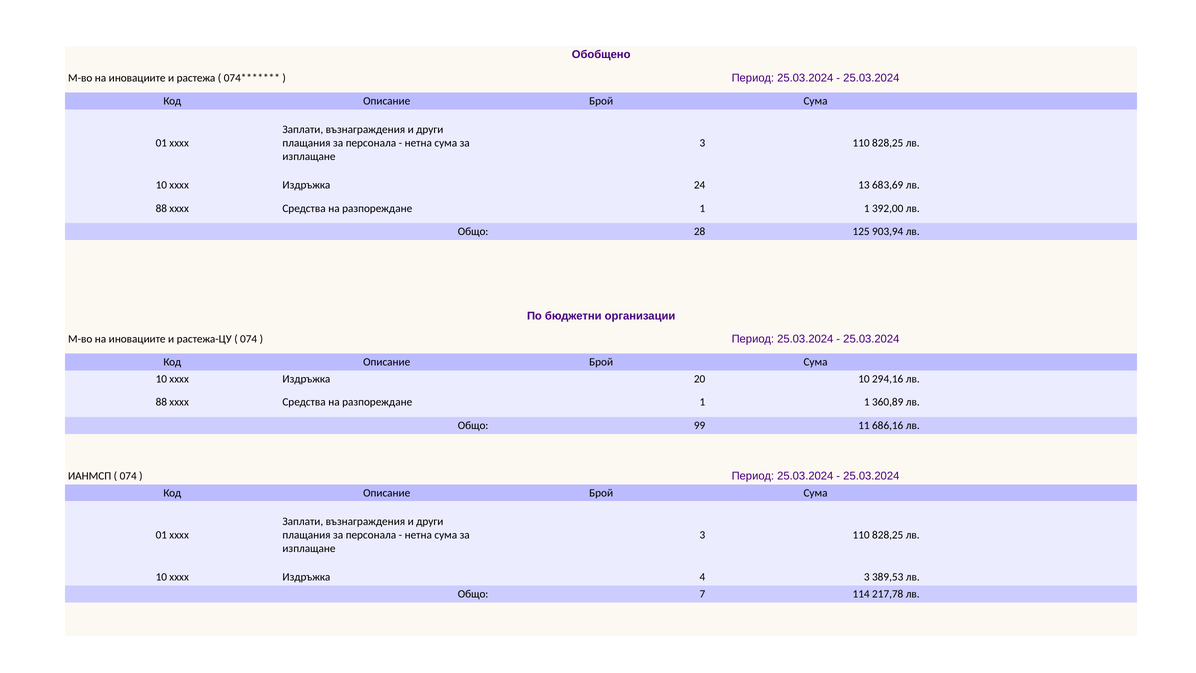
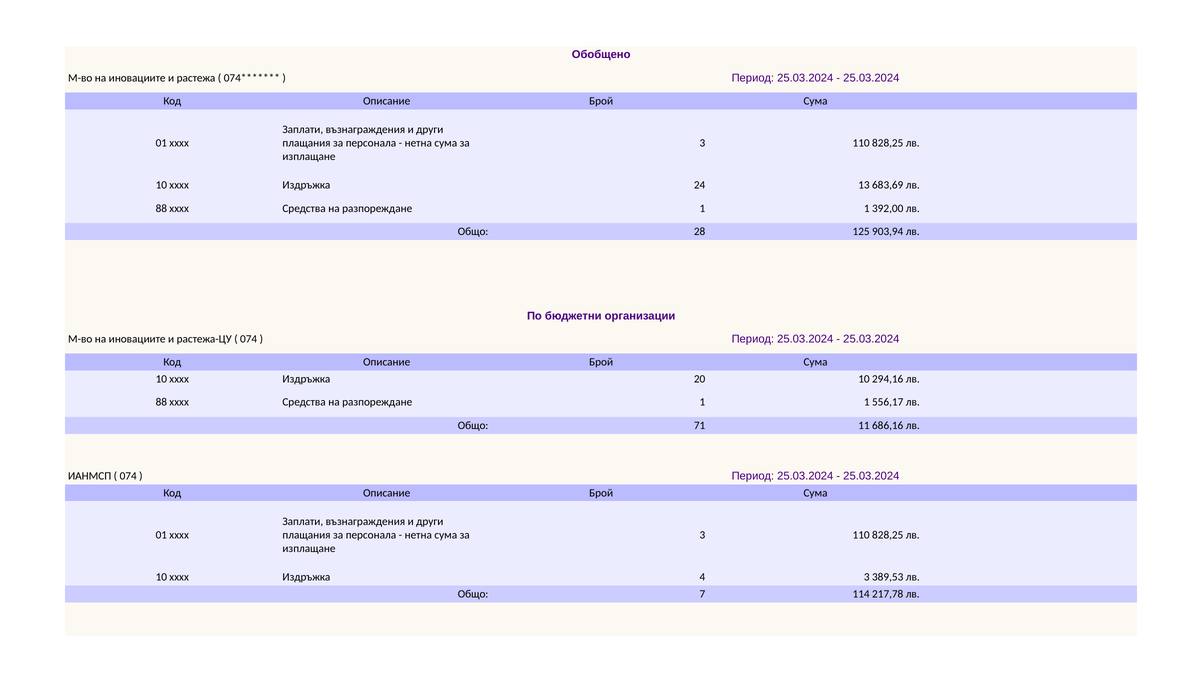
360,89: 360,89 -> 556,17
99: 99 -> 71
